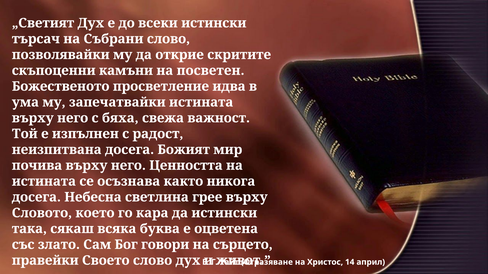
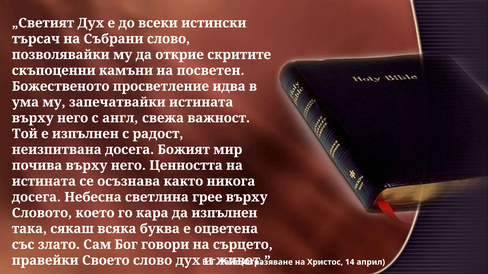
бяха: бяха -> англ
да истински: истински -> изпълнен
